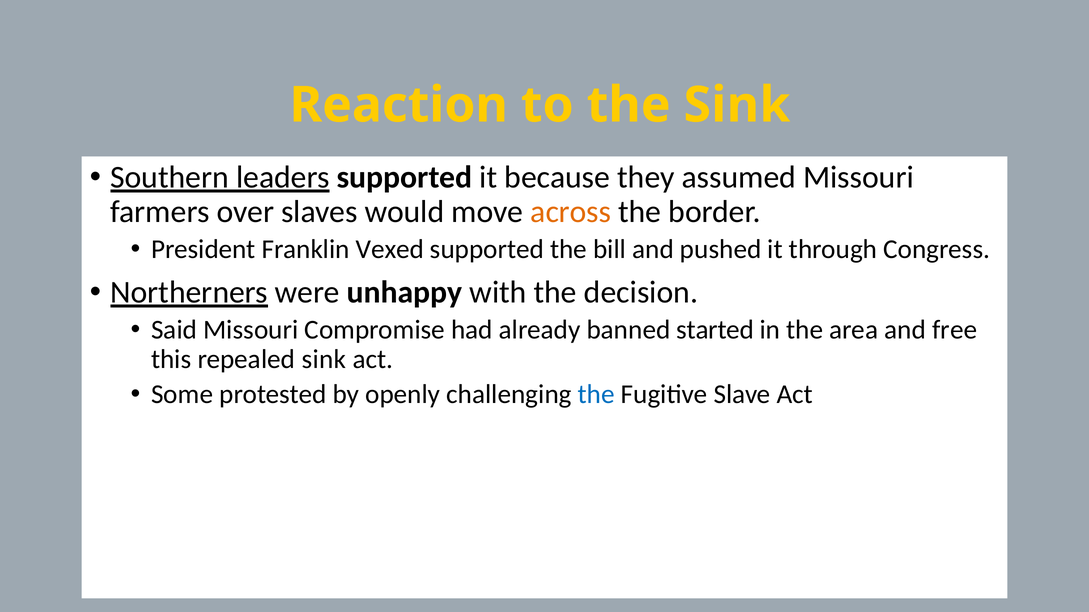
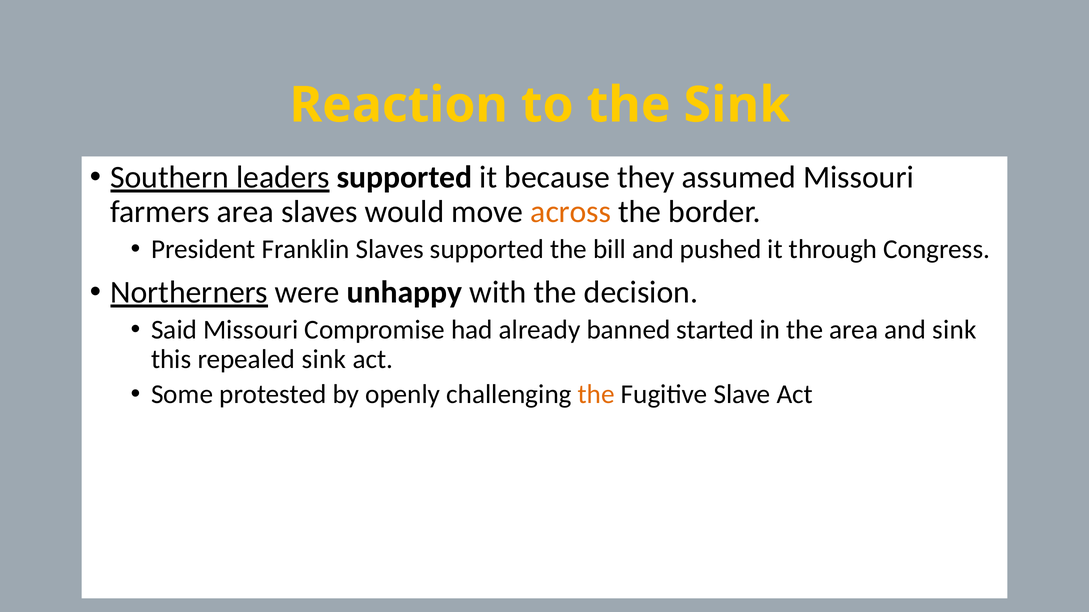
farmers over: over -> area
Franklin Vexed: Vexed -> Slaves
and free: free -> sink
the at (596, 395) colour: blue -> orange
